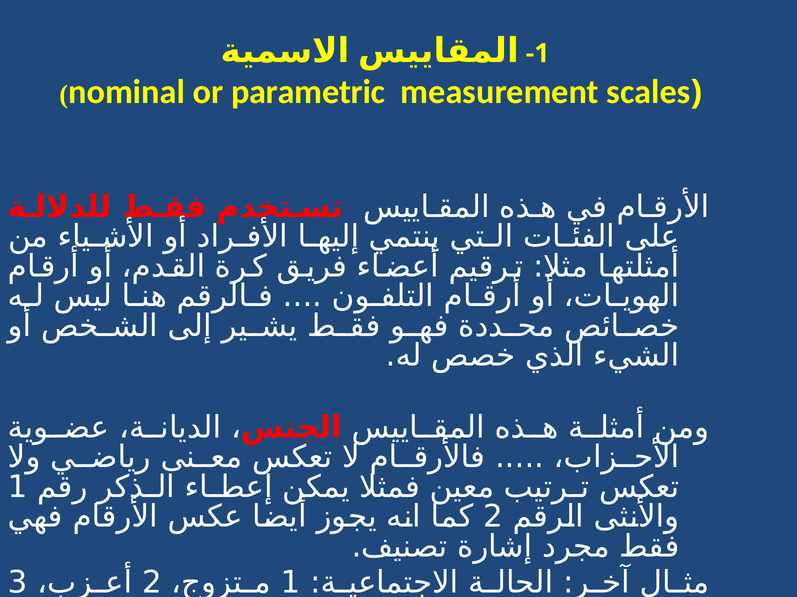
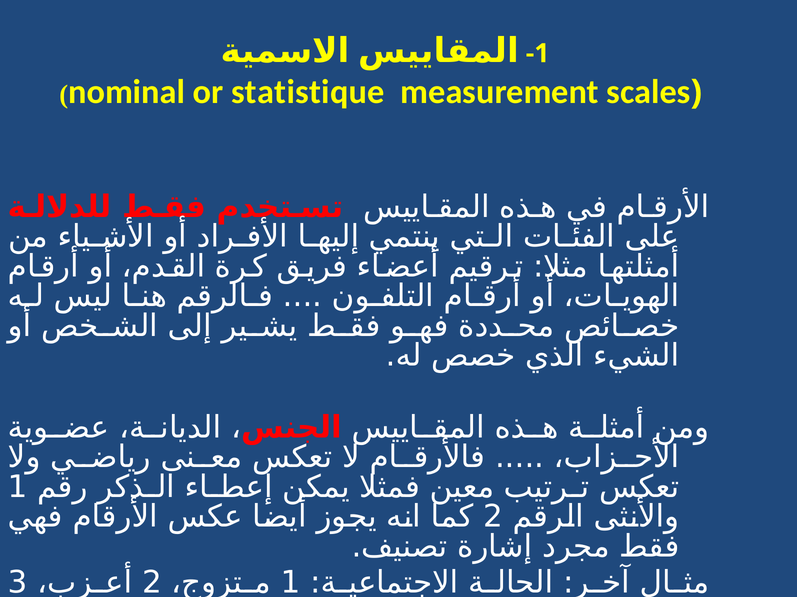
parametric: parametric -> statistique
